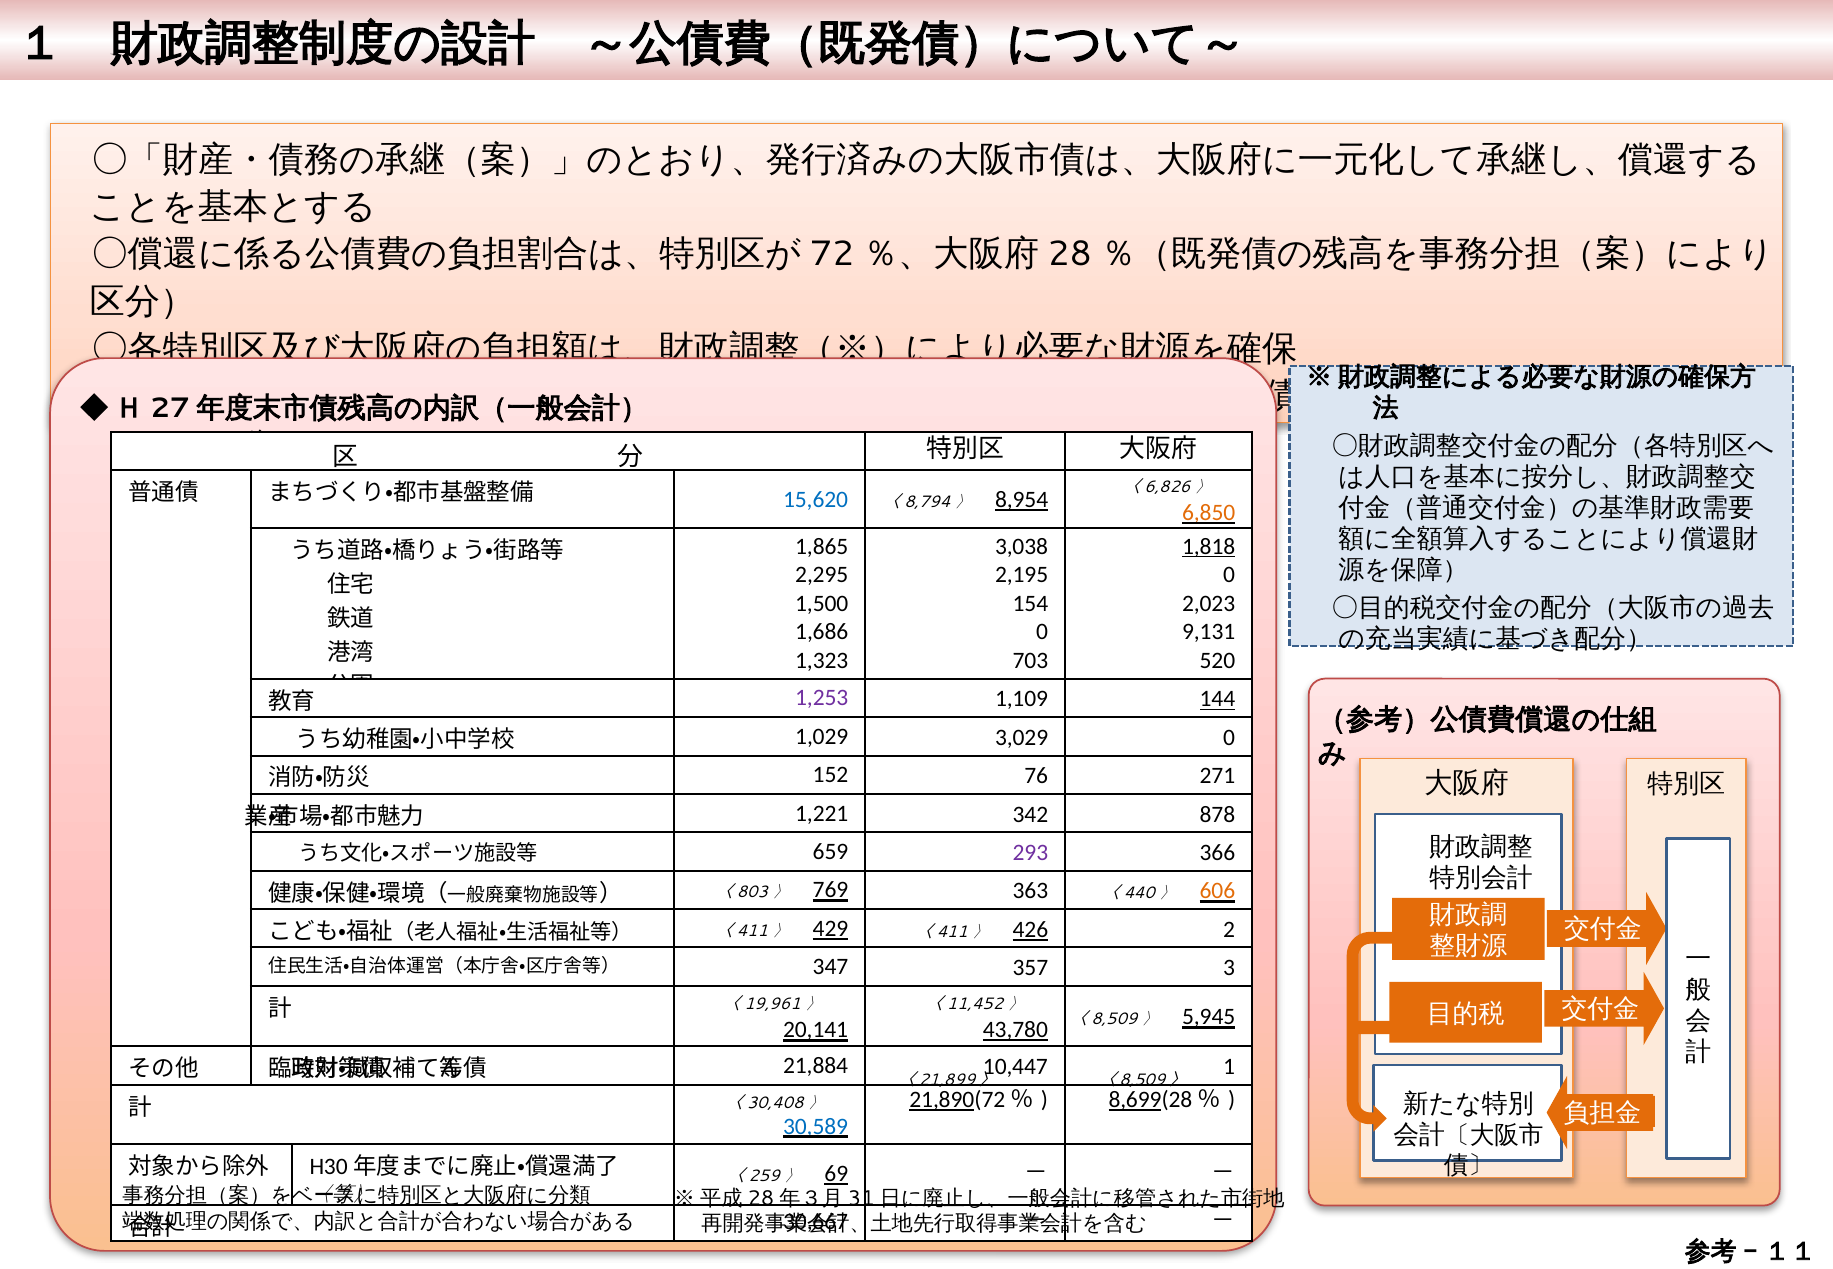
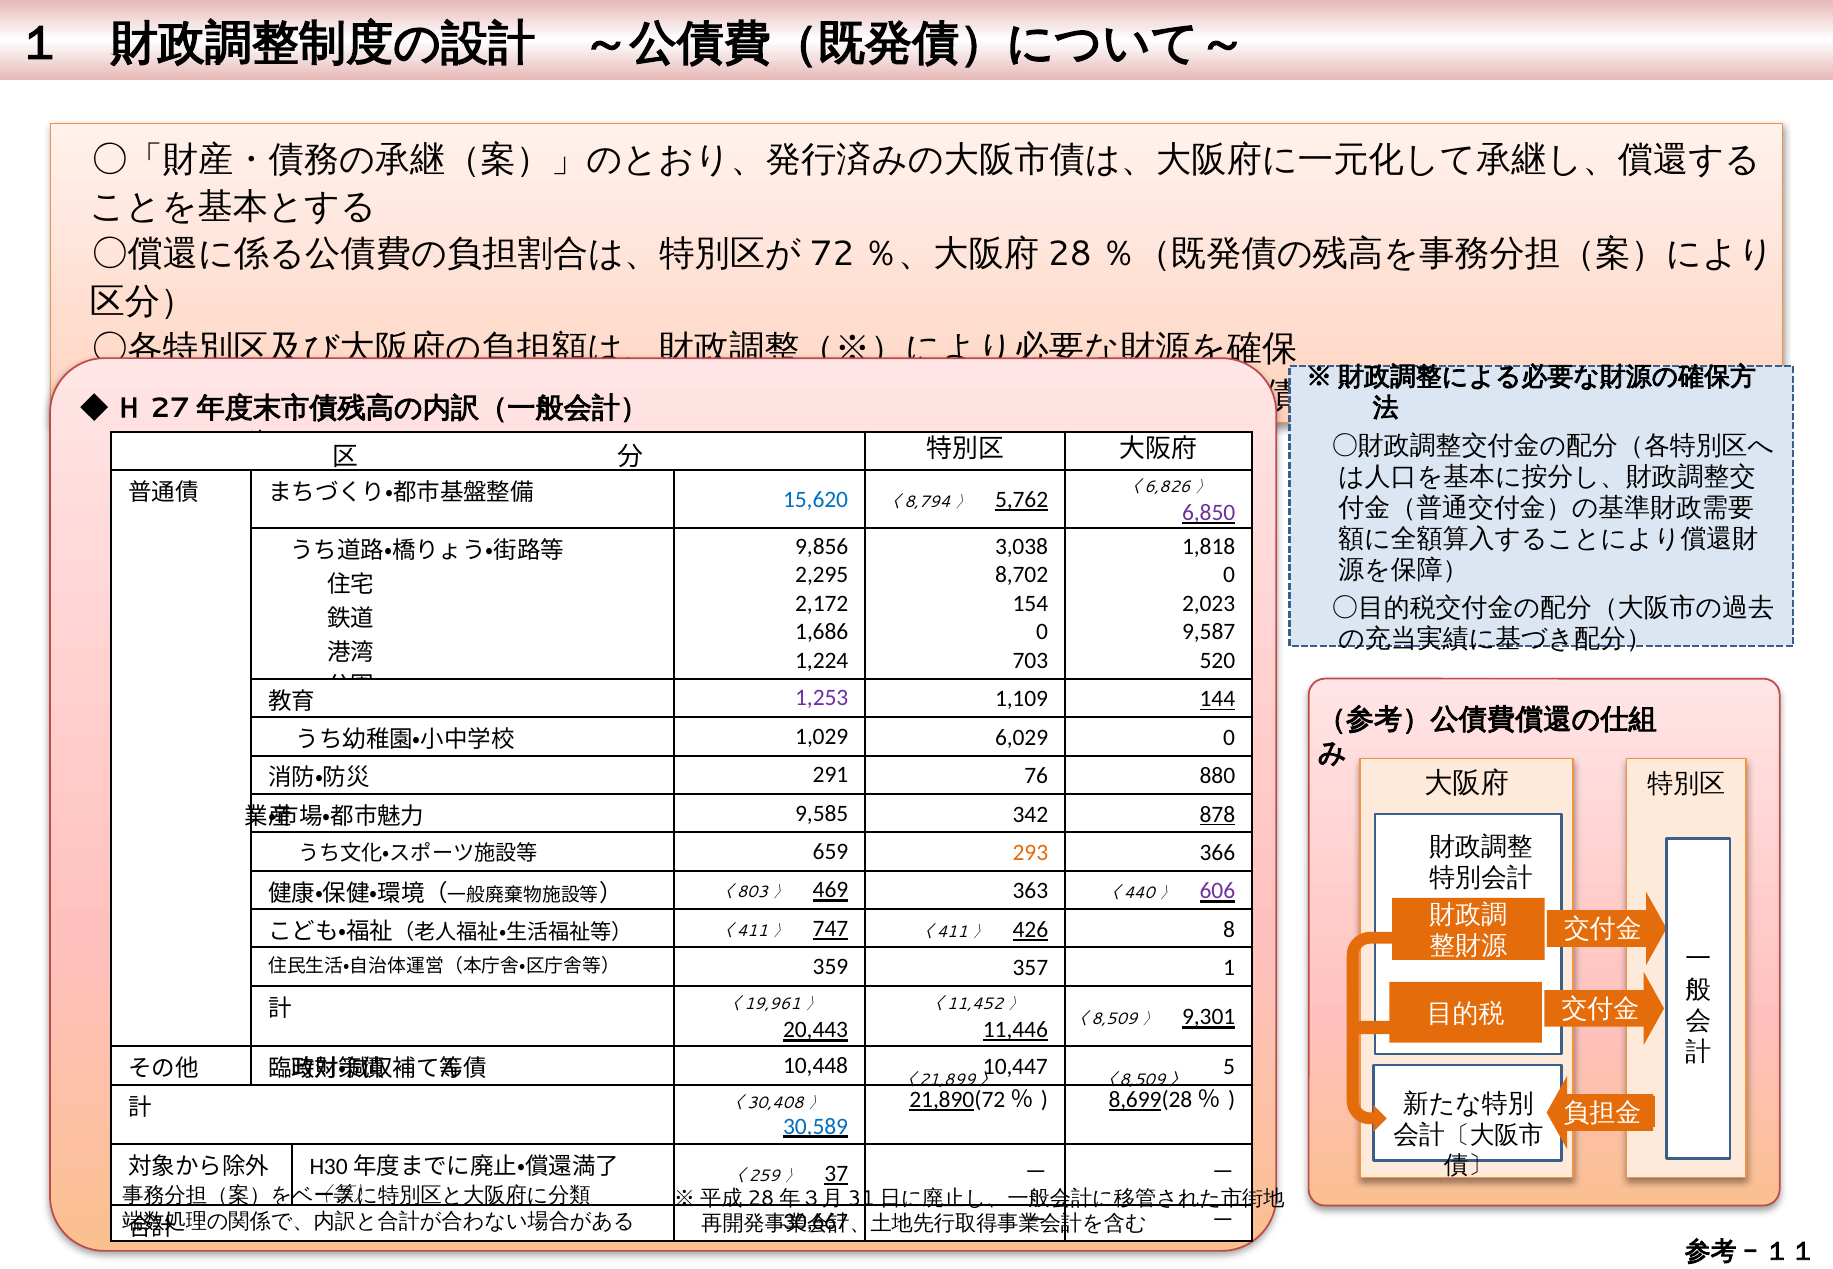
8,954: 8,954 -> 5,762
6,850 colour: orange -> purple
1,865: 1,865 -> 9,856
1,818 underline: present -> none
2,195: 2,195 -> 8,702
1,500: 1,500 -> 2,172
9,131: 9,131 -> 9,587
1,323: 1,323 -> 1,224
3,029: 3,029 -> 6,029
152: 152 -> 291
271: 271 -> 880
1,221: 1,221 -> 9,585
878 underline: none -> present
293 colour: purple -> orange
769: 769 -> 469
606 colour: orange -> purple
429: 429 -> 747
2: 2 -> 8
347: 347 -> 359
3: 3 -> 1
43,780: 43,780 -> 11,446
5,945: 5,945 -> 9,301
20,141: 20,141 -> 20,443
21,884: 21,884 -> 10,448
1: 1 -> 5
69: 69 -> 37
